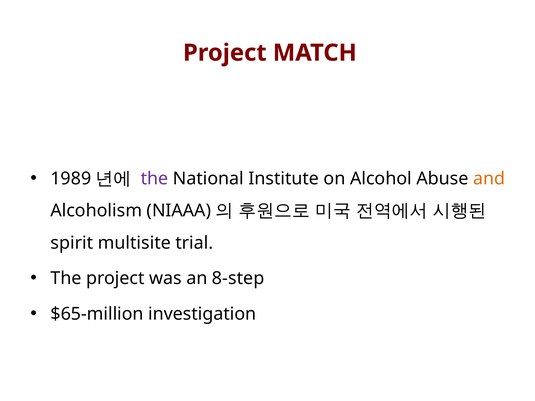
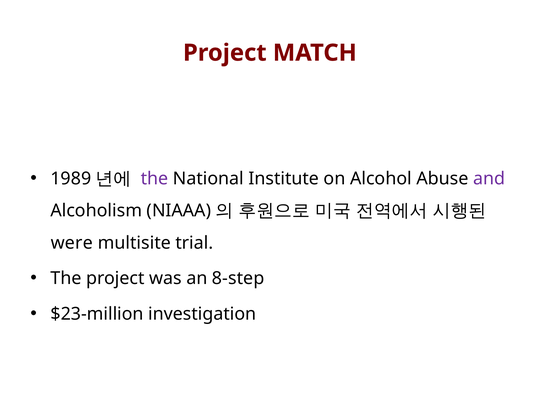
and colour: orange -> purple
spirit: spirit -> were
$65-million: $65-million -> $23-million
